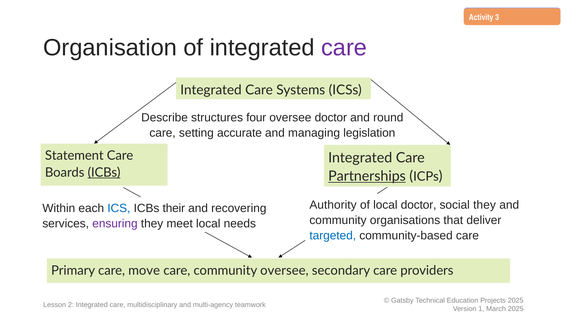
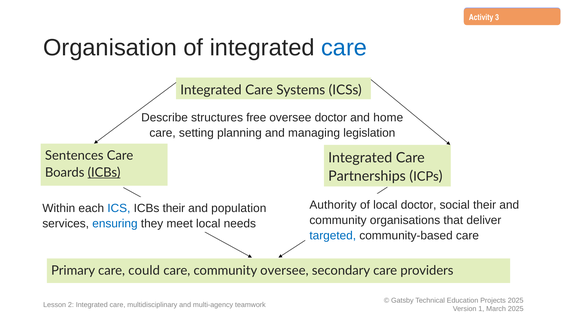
care at (344, 48) colour: purple -> blue
four: four -> free
round: round -> home
accurate: accurate -> planning
Statement: Statement -> Sentences
Partnerships underline: present -> none
social they: they -> their
recovering: recovering -> population
ensuring colour: purple -> blue
move: move -> could
